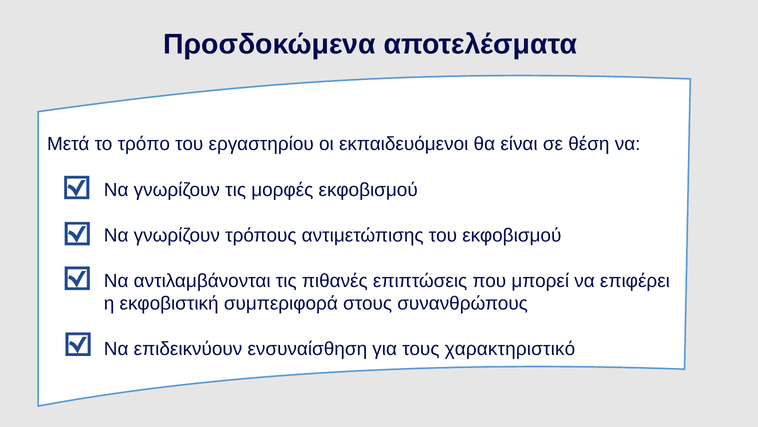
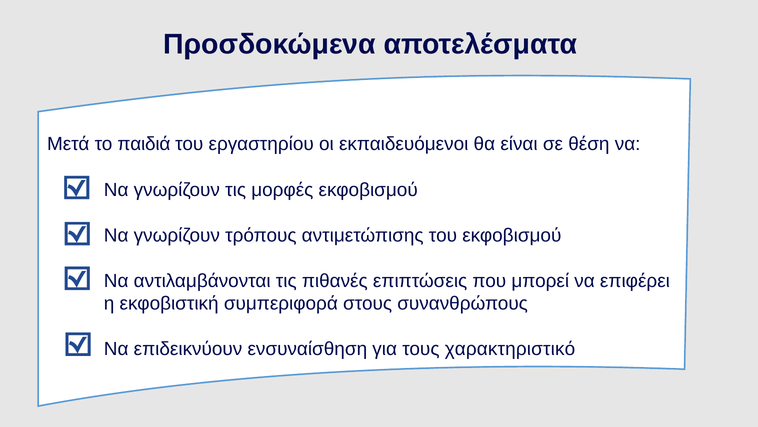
τρόπο: τρόπο -> παιδιά
